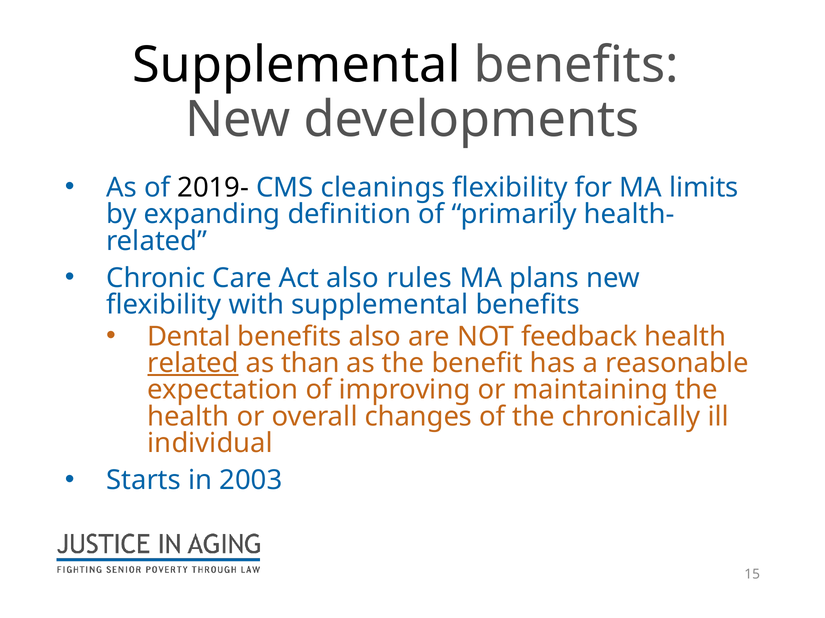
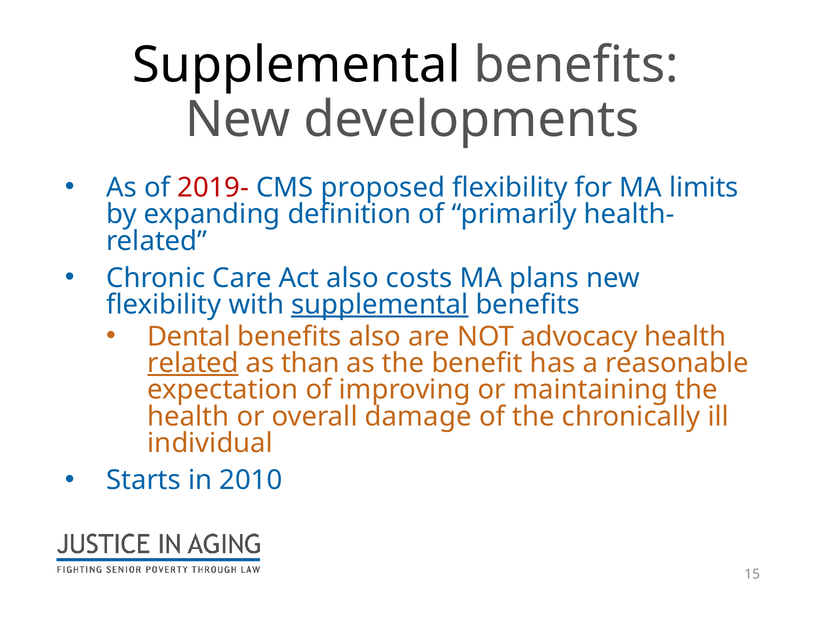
2019- colour: black -> red
cleanings: cleanings -> proposed
rules: rules -> costs
supplemental at (380, 305) underline: none -> present
feedback: feedback -> advocacy
changes: changes -> damage
2003: 2003 -> 2010
